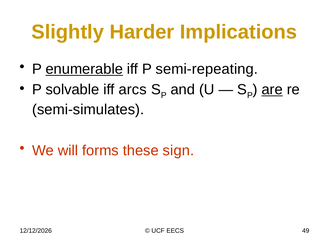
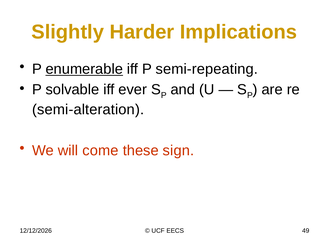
arcs: arcs -> ever
are underline: present -> none
semi-simulates: semi-simulates -> semi-alteration
forms: forms -> come
